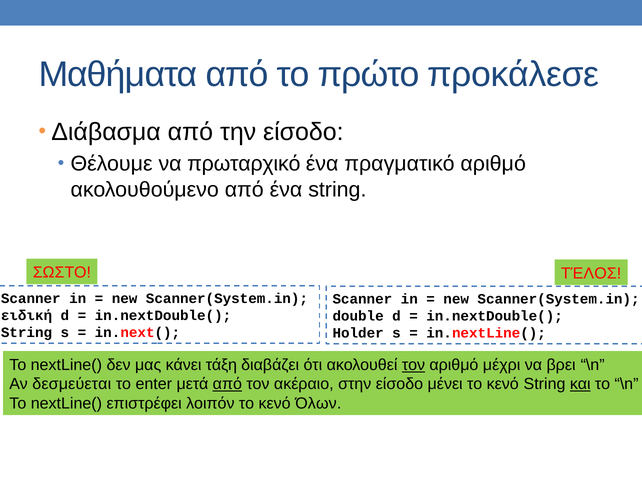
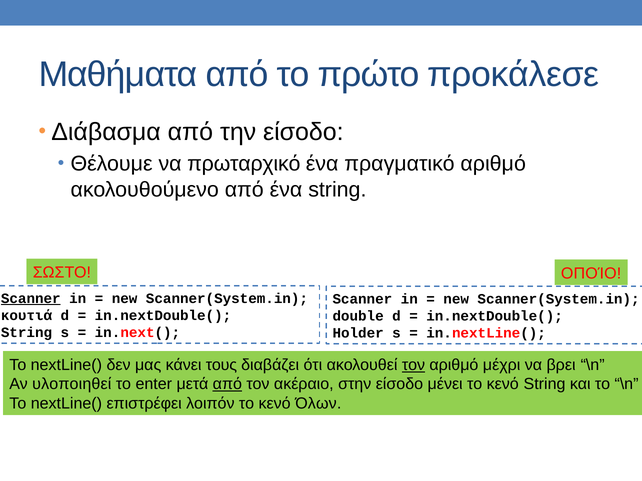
ΤΈΛΟΣ: ΤΈΛΟΣ -> ΟΠΟΊΟ
Scanner at (31, 299) underline: none -> present
ειδική: ειδική -> κουτιά
τάξη: τάξη -> τους
δεσμεύεται: δεσμεύεται -> υλοποιηθεί
και underline: present -> none
